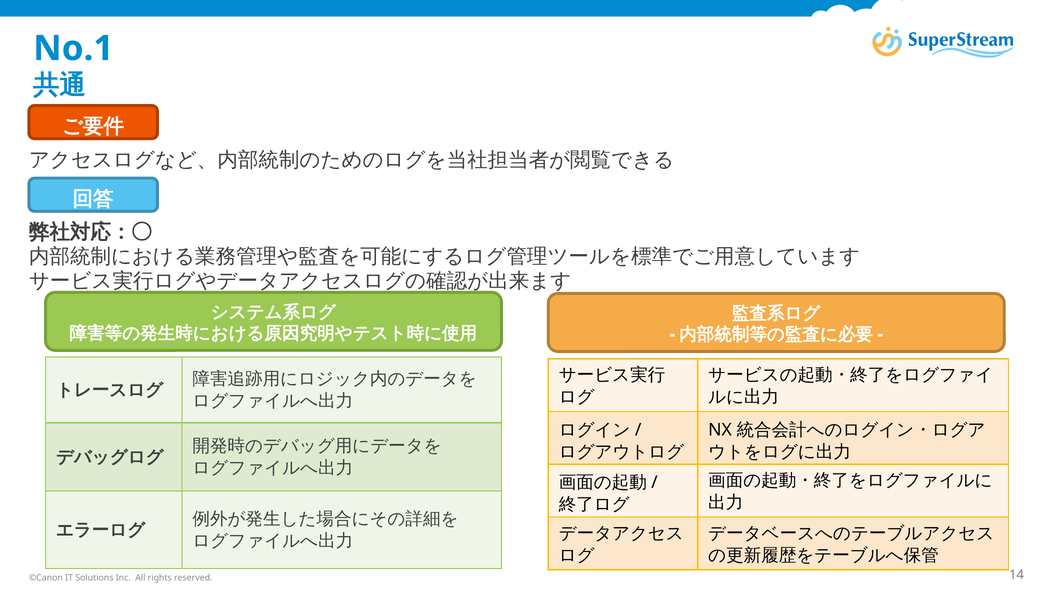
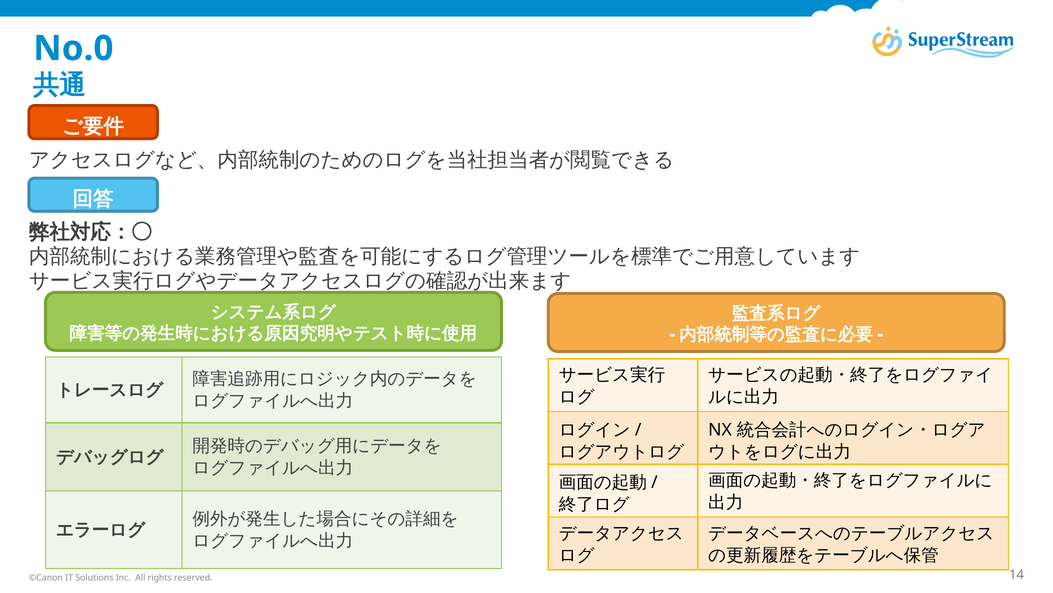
No.1: No.1 -> No.0
